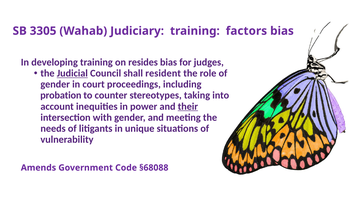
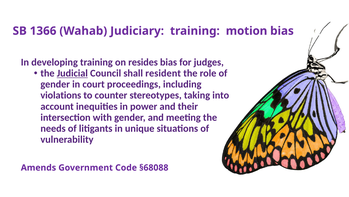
3305: 3305 -> 1366
factors: factors -> motion
probation: probation -> violations
their underline: present -> none
